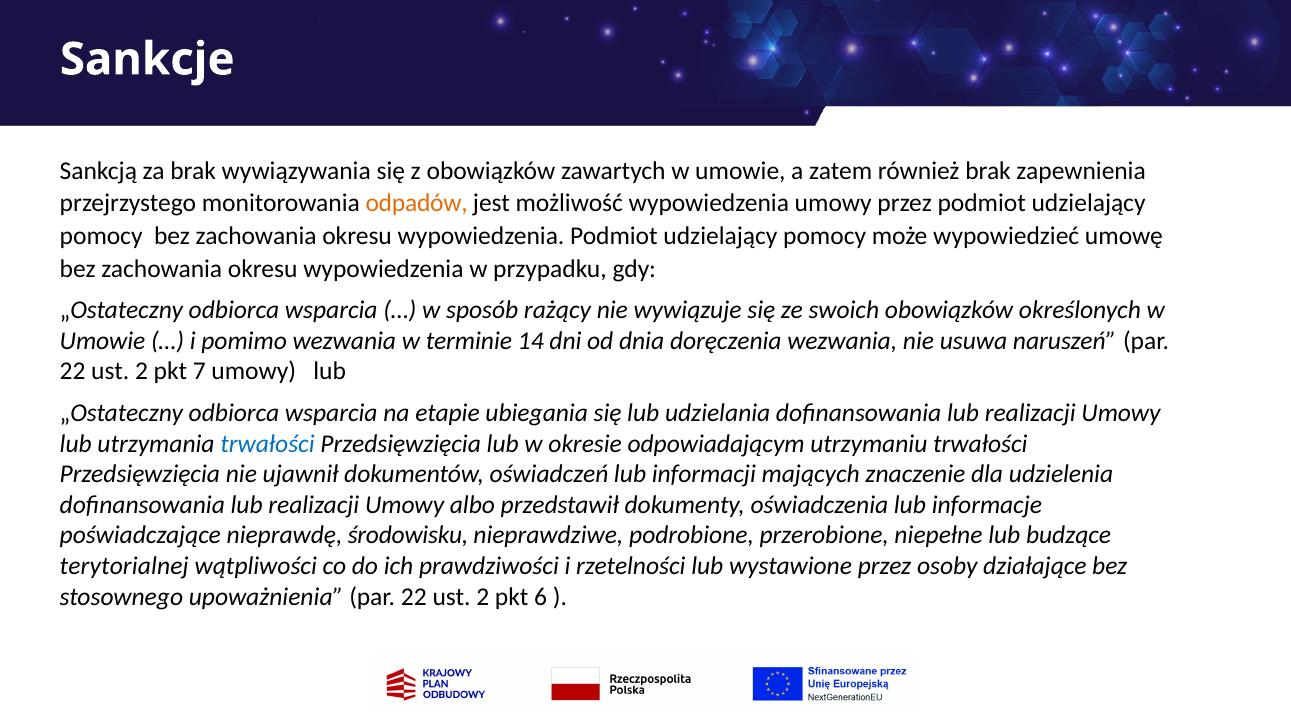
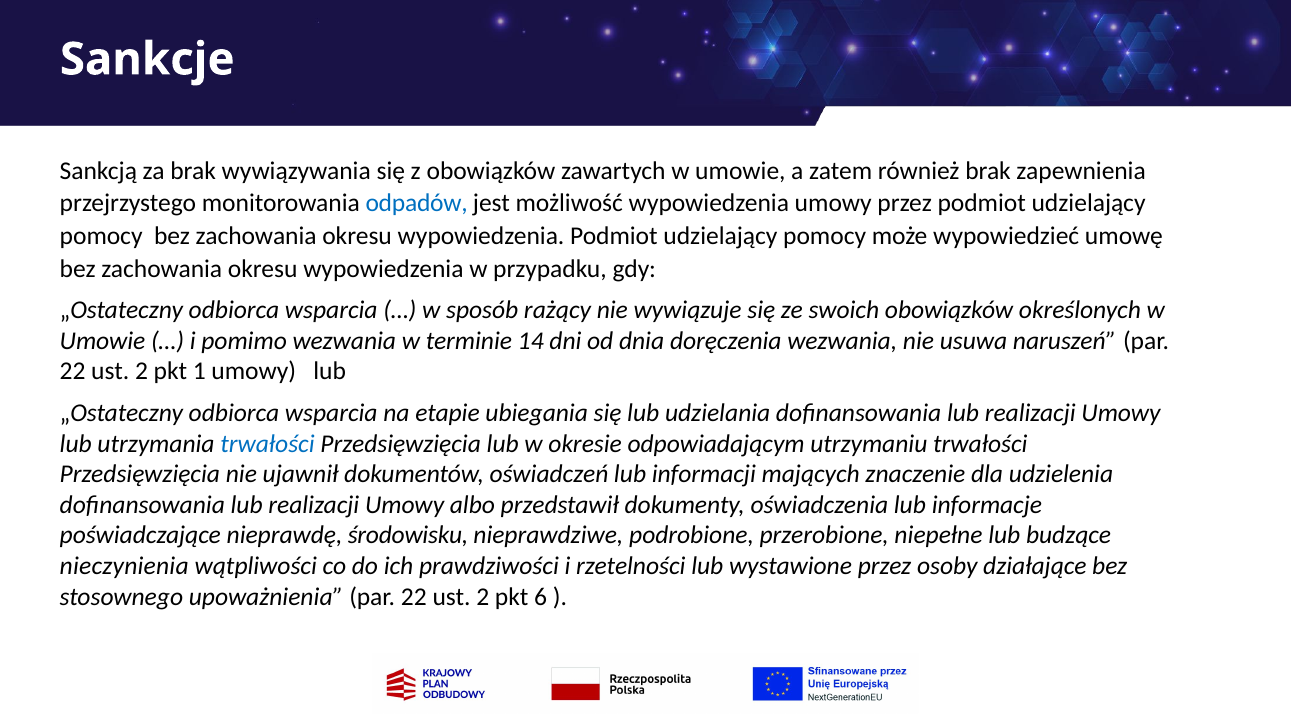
odpadów colour: orange -> blue
7: 7 -> 1
terytorialnej: terytorialnej -> nieczynienia
